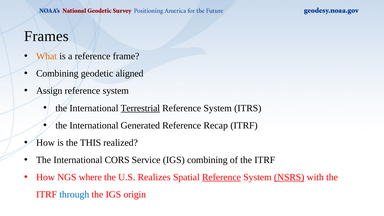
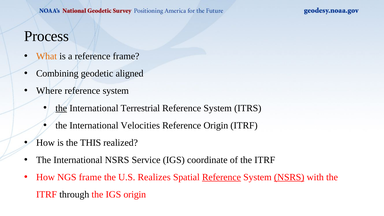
Frames: Frames -> Process
Assign: Assign -> Where
the at (61, 108) underline: none -> present
Terrestrial underline: present -> none
Generated: Generated -> Velocities
Reference Recap: Recap -> Origin
International CORS: CORS -> NSRS
IGS combining: combining -> coordinate
NGS where: where -> frame
through colour: blue -> black
